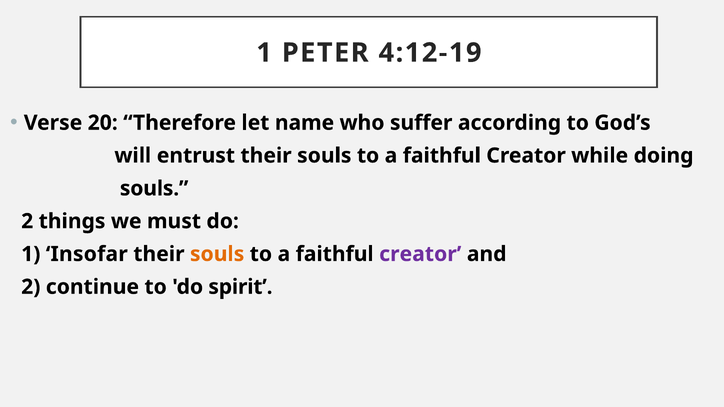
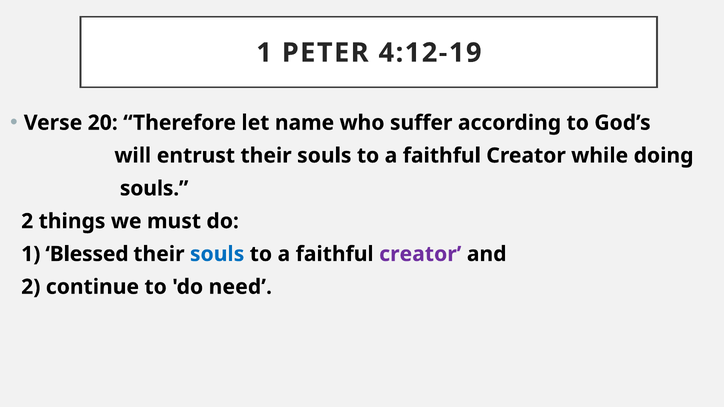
Insofar: Insofar -> Blessed
souls at (217, 254) colour: orange -> blue
spirit: spirit -> need
